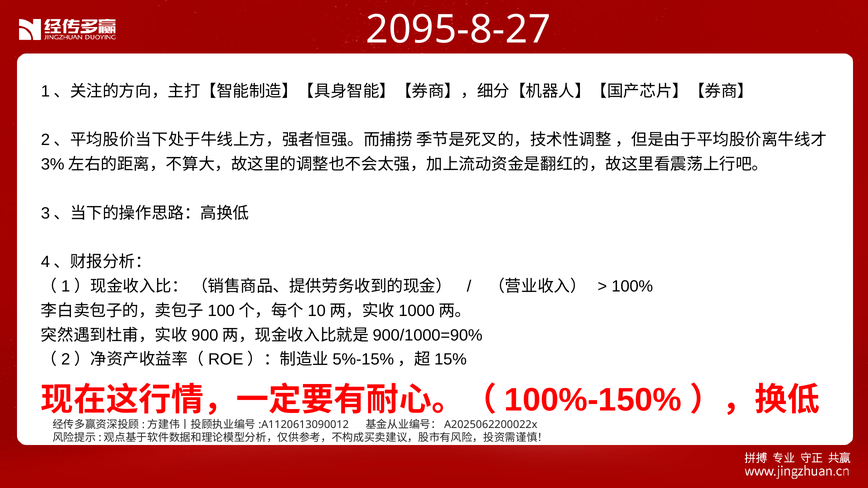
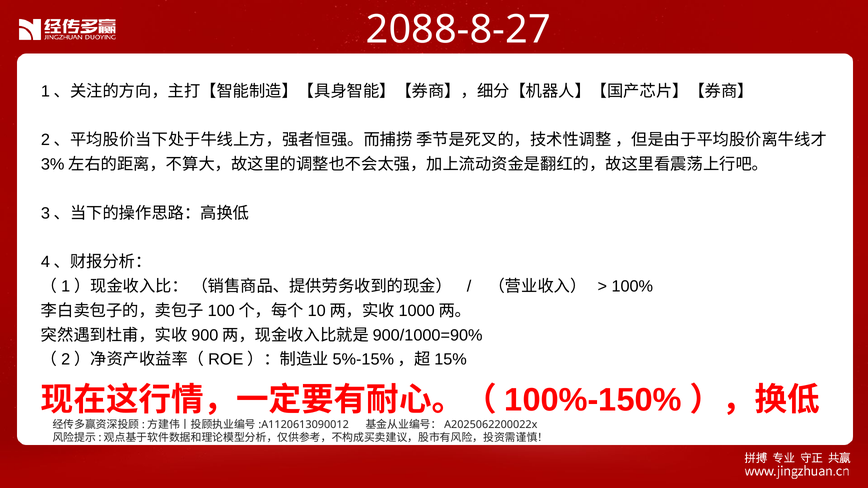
2095-8-27: 2095-8-27 -> 2088-8-27
